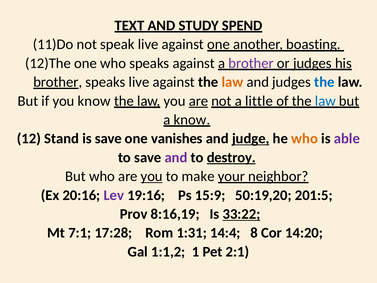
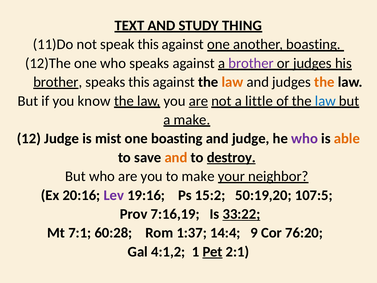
SPEND: SPEND -> THING
speak live: live -> this
speaks live: live -> this
the at (324, 82) colour: blue -> orange
a know: know -> make
12 Stand: Stand -> Judge
is save: save -> mist
one vanishes: vanishes -> boasting
judge at (251, 138) underline: present -> none
who at (305, 138) colour: orange -> purple
able colour: purple -> orange
and at (176, 157) colour: purple -> orange
you at (152, 176) underline: present -> none
15:9: 15:9 -> 15:2
201:5: 201:5 -> 107:5
8:16,19: 8:16,19 -> 7:16,19
17:28: 17:28 -> 60:28
1:31: 1:31 -> 1:37
8: 8 -> 9
14:20: 14:20 -> 76:20
1:1,2: 1:1,2 -> 4:1,2
Pet underline: none -> present
